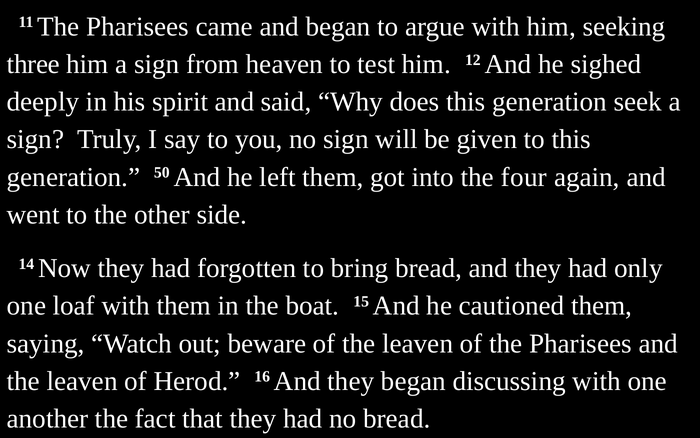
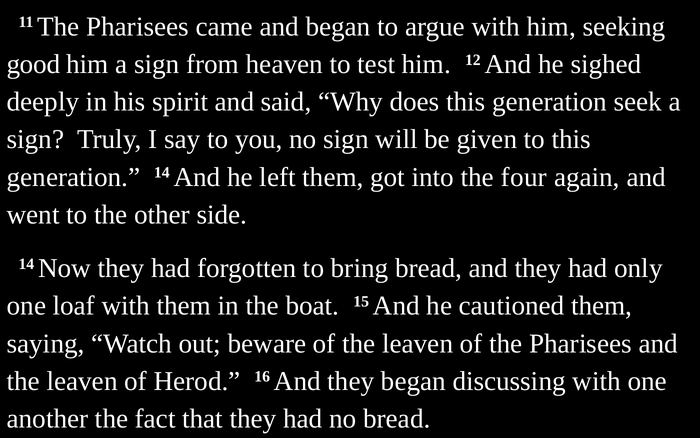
three: three -> good
generation 50: 50 -> 14
